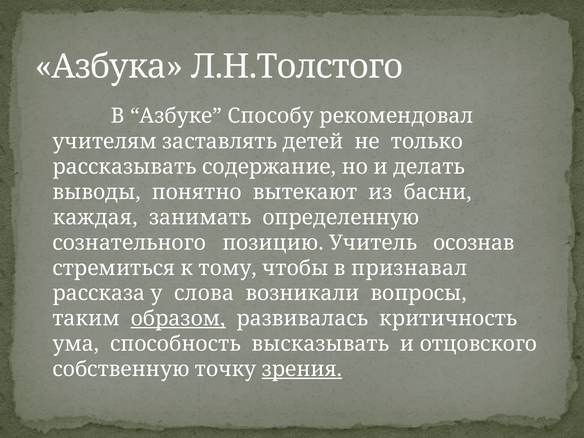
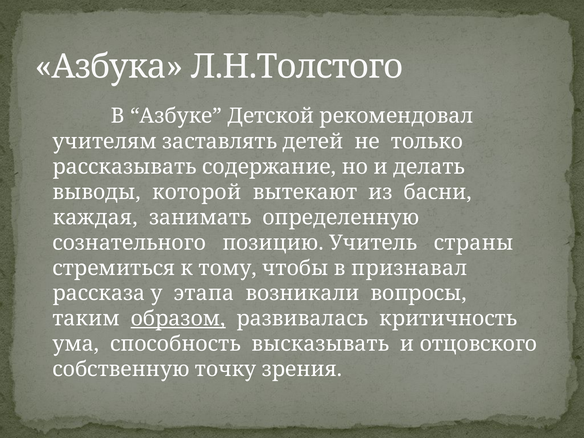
Способу: Способу -> Детской
понятно: понятно -> которой
осознав: осознав -> страны
слова: слова -> этапа
зрения underline: present -> none
